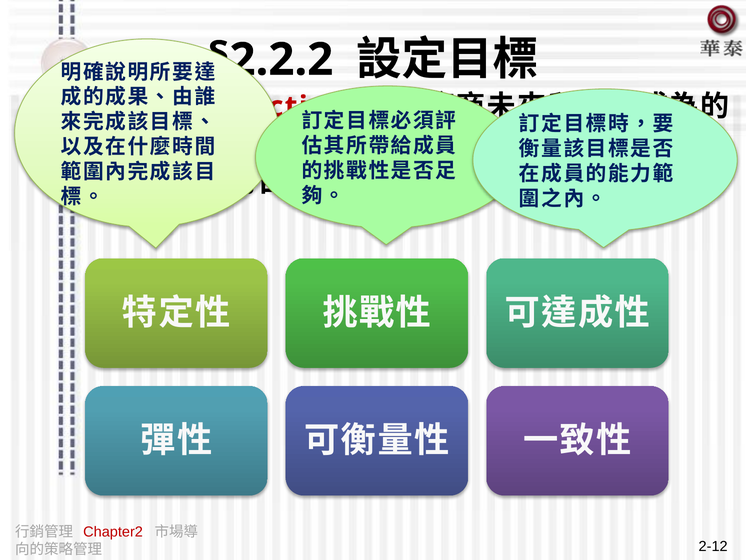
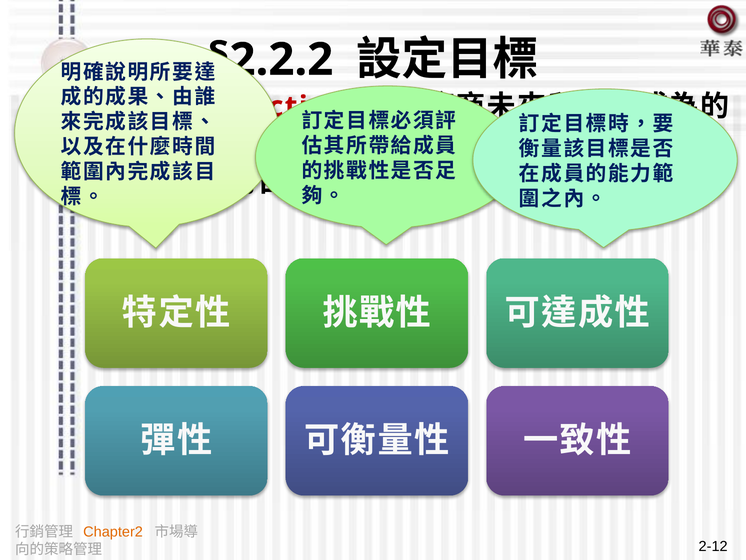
Chapter2 colour: red -> orange
